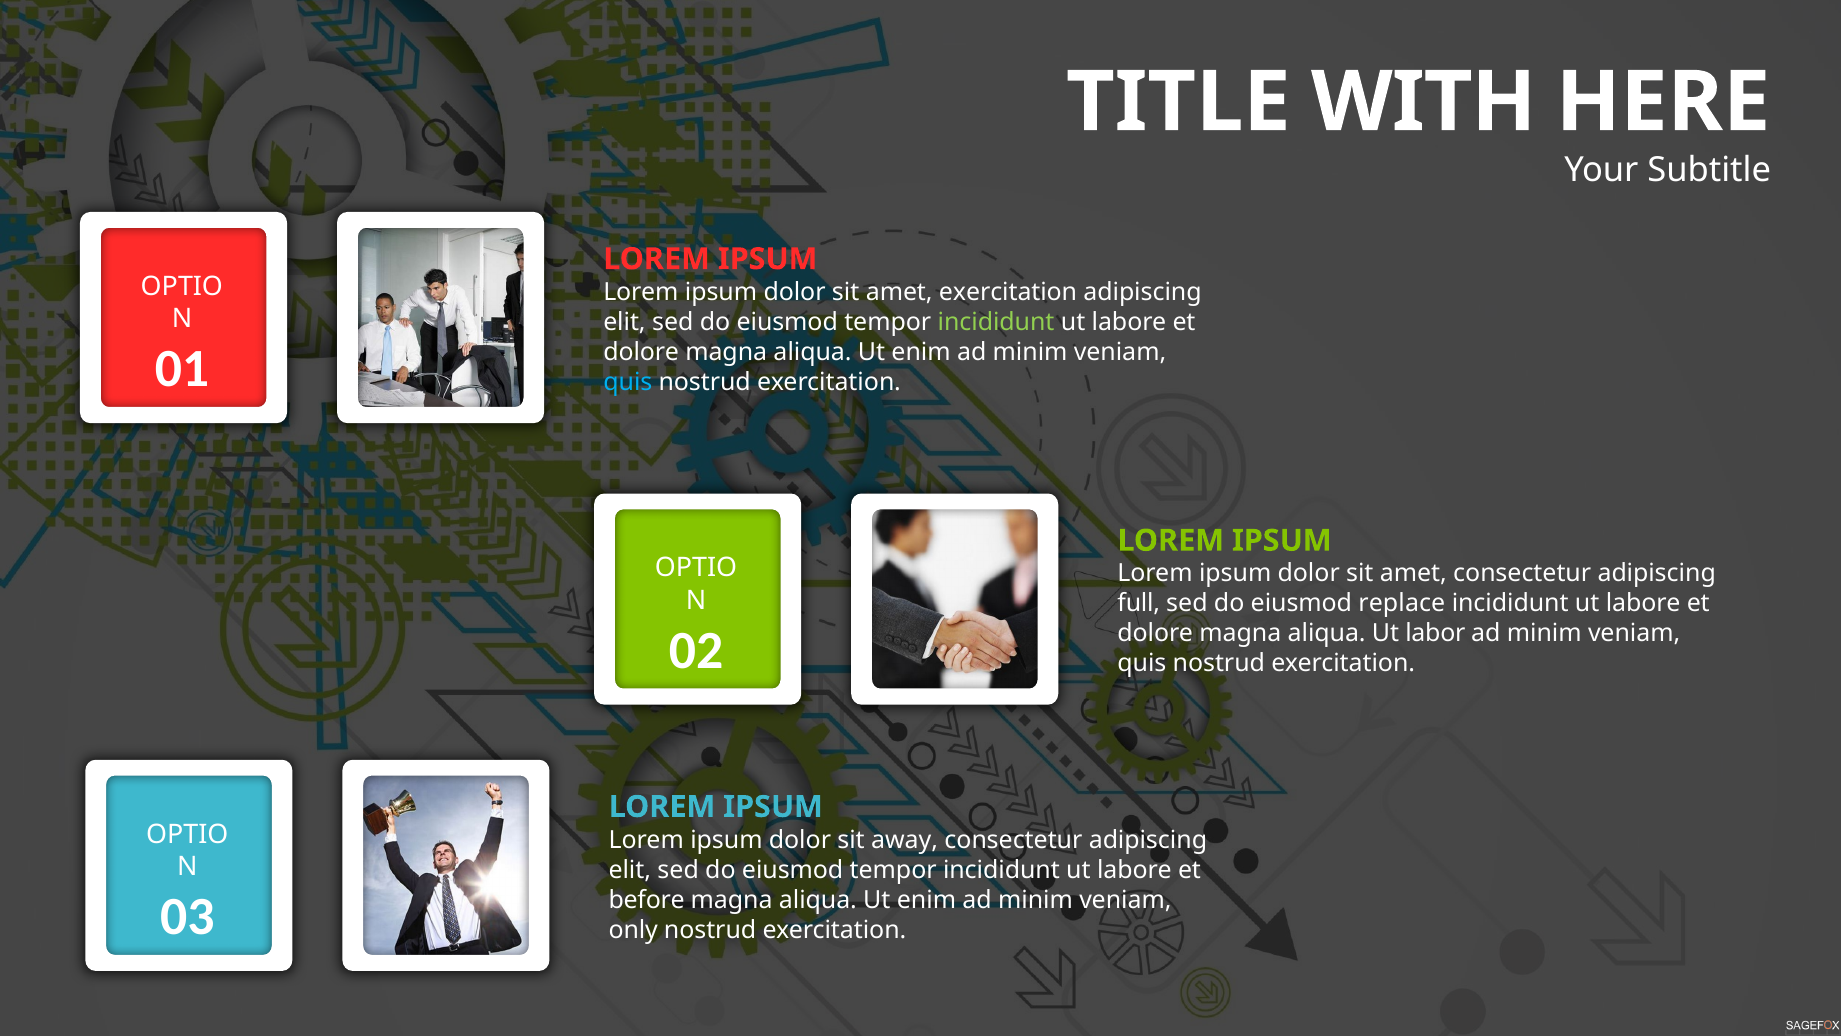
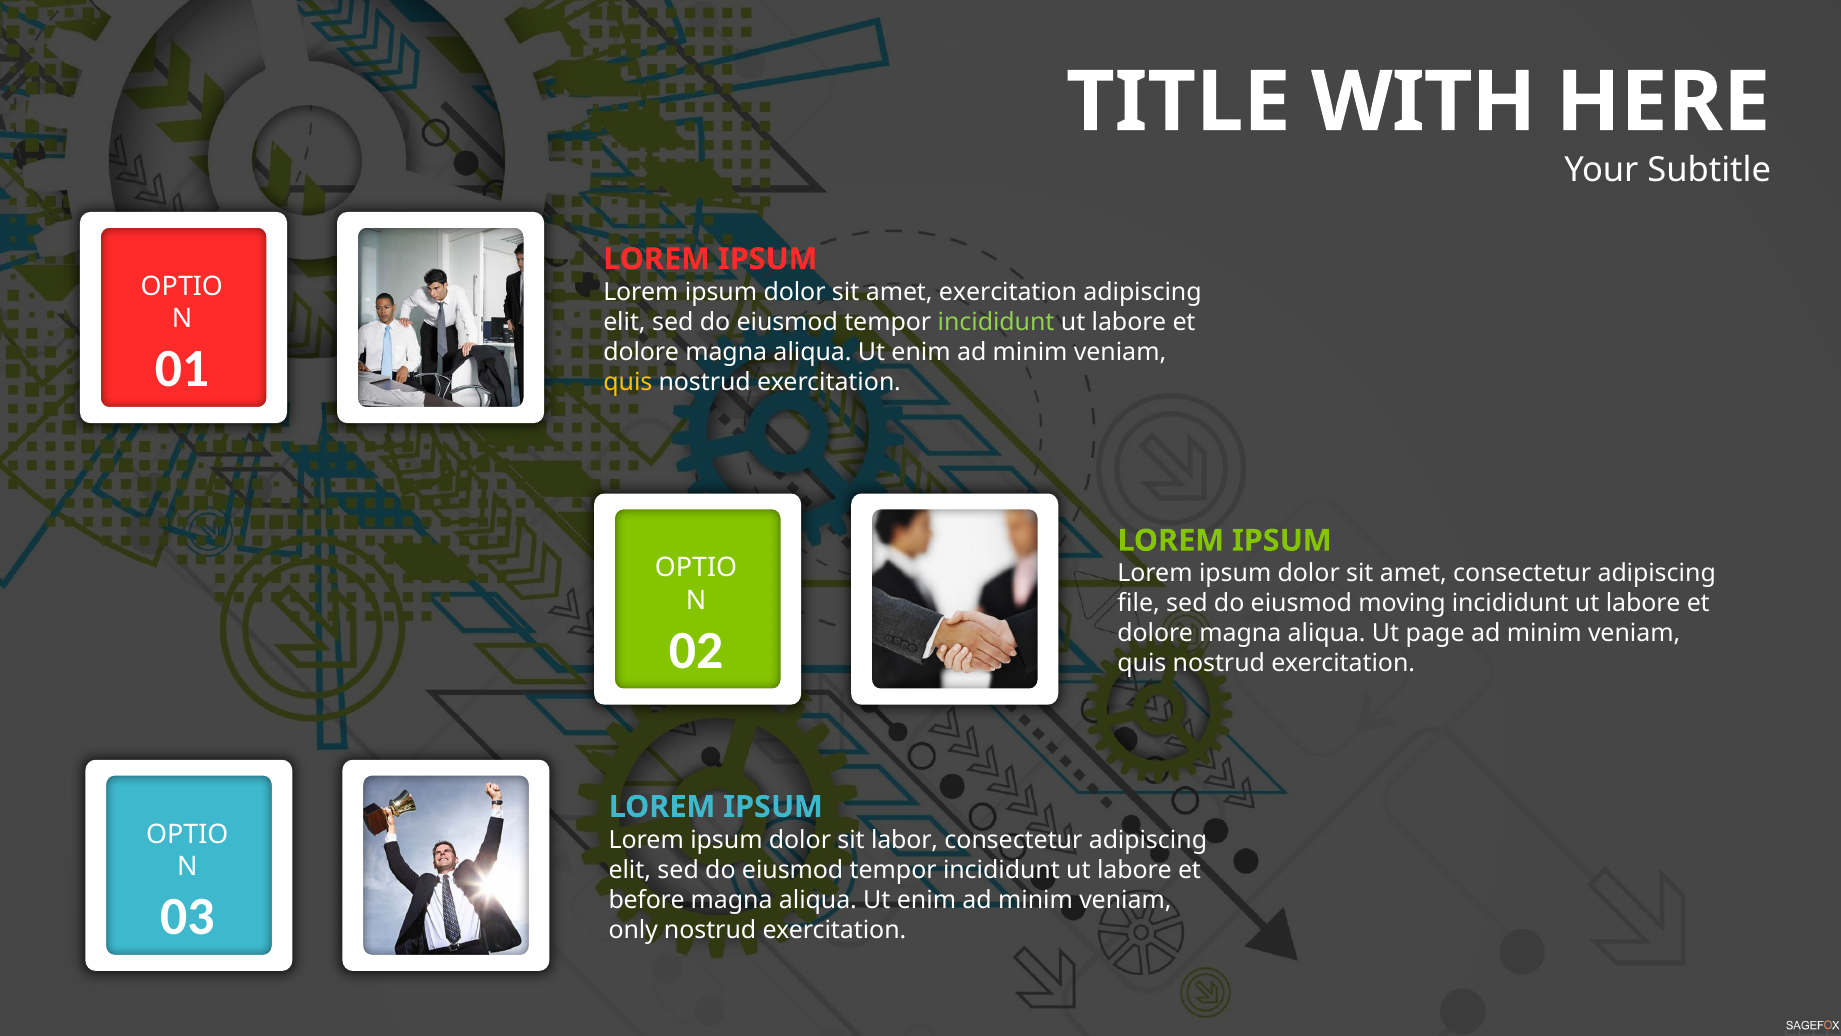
quis at (628, 382) colour: light blue -> yellow
full: full -> file
replace: replace -> moving
labor: labor -> page
away: away -> labor
